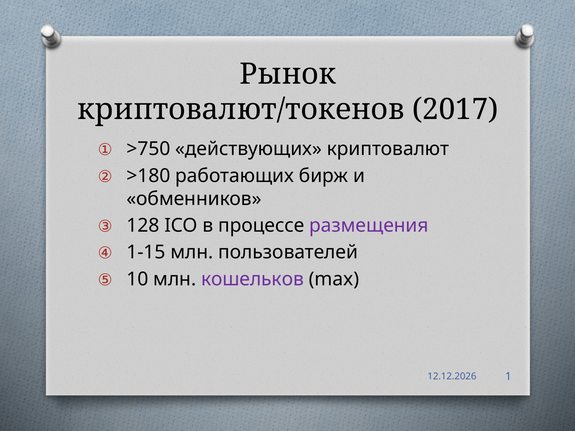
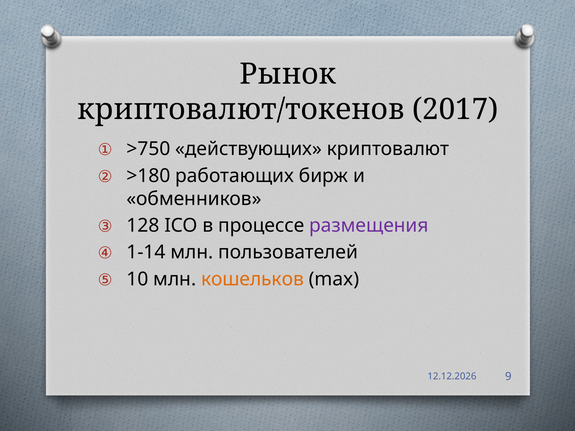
1-15: 1-15 -> 1-14
кошельков colour: purple -> orange
1: 1 -> 9
